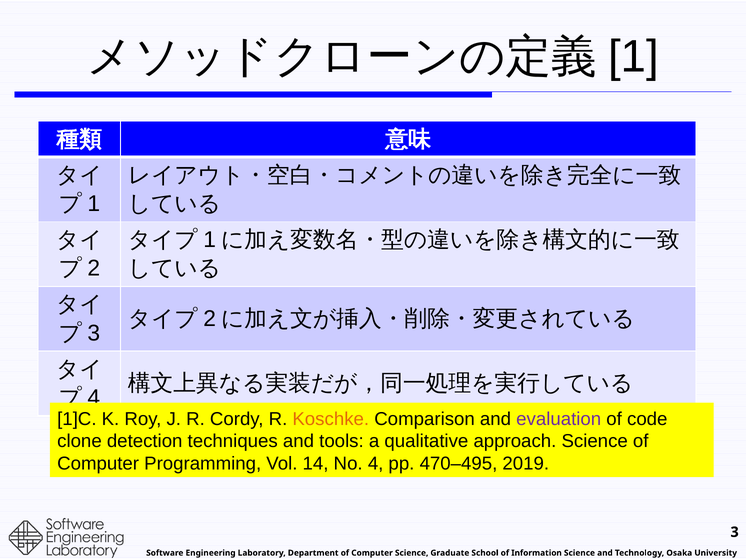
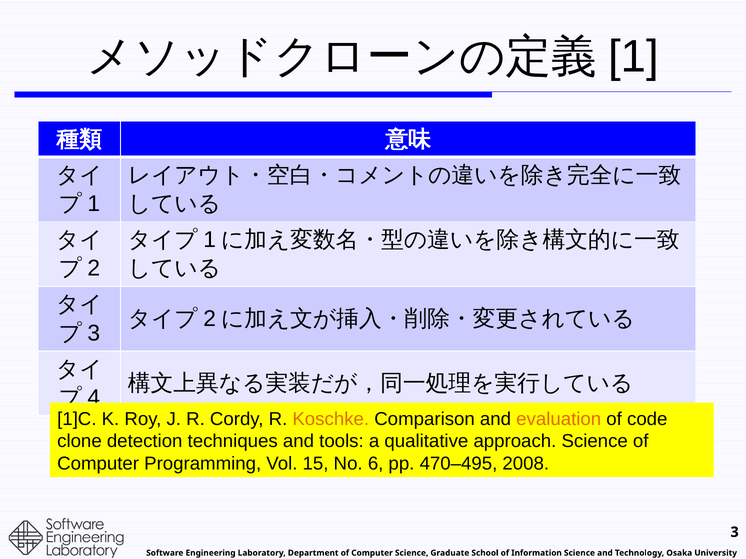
evaluation colour: purple -> orange
14: 14 -> 15
4: 4 -> 6
2019: 2019 -> 2008
